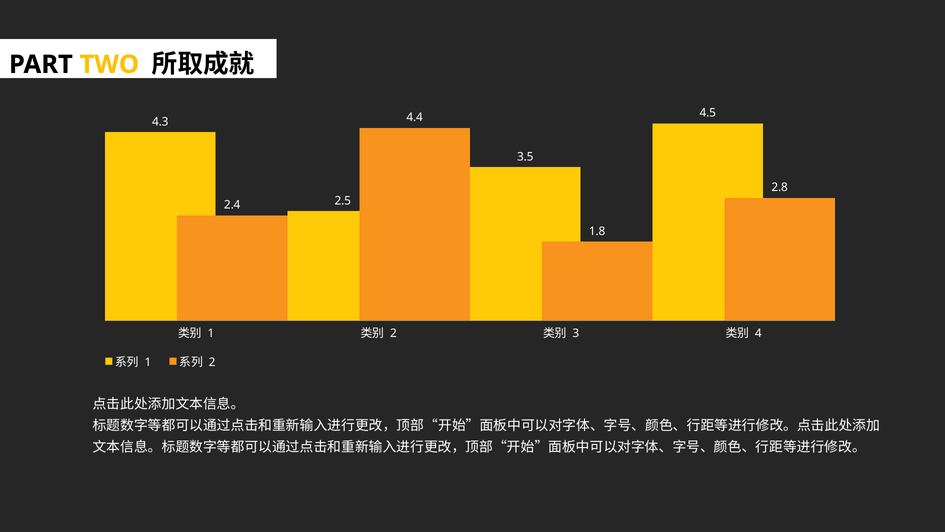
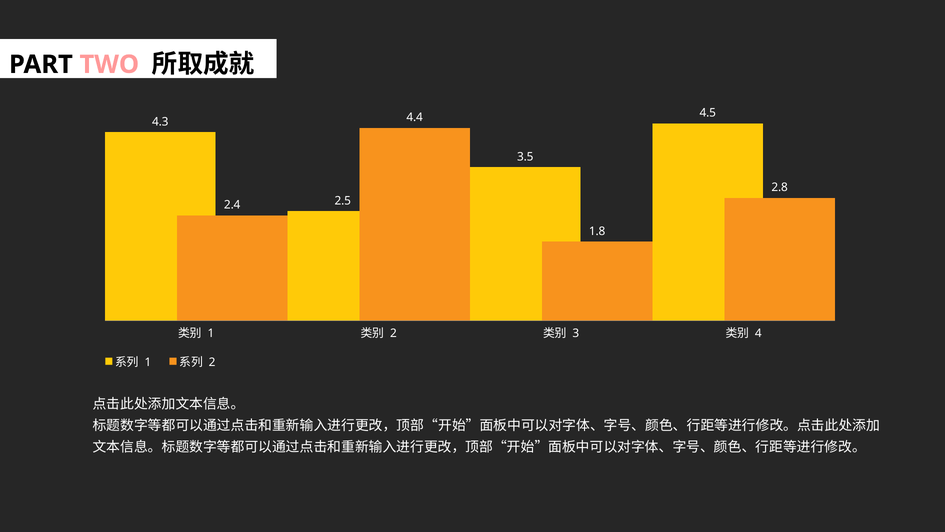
TWO colour: yellow -> pink
